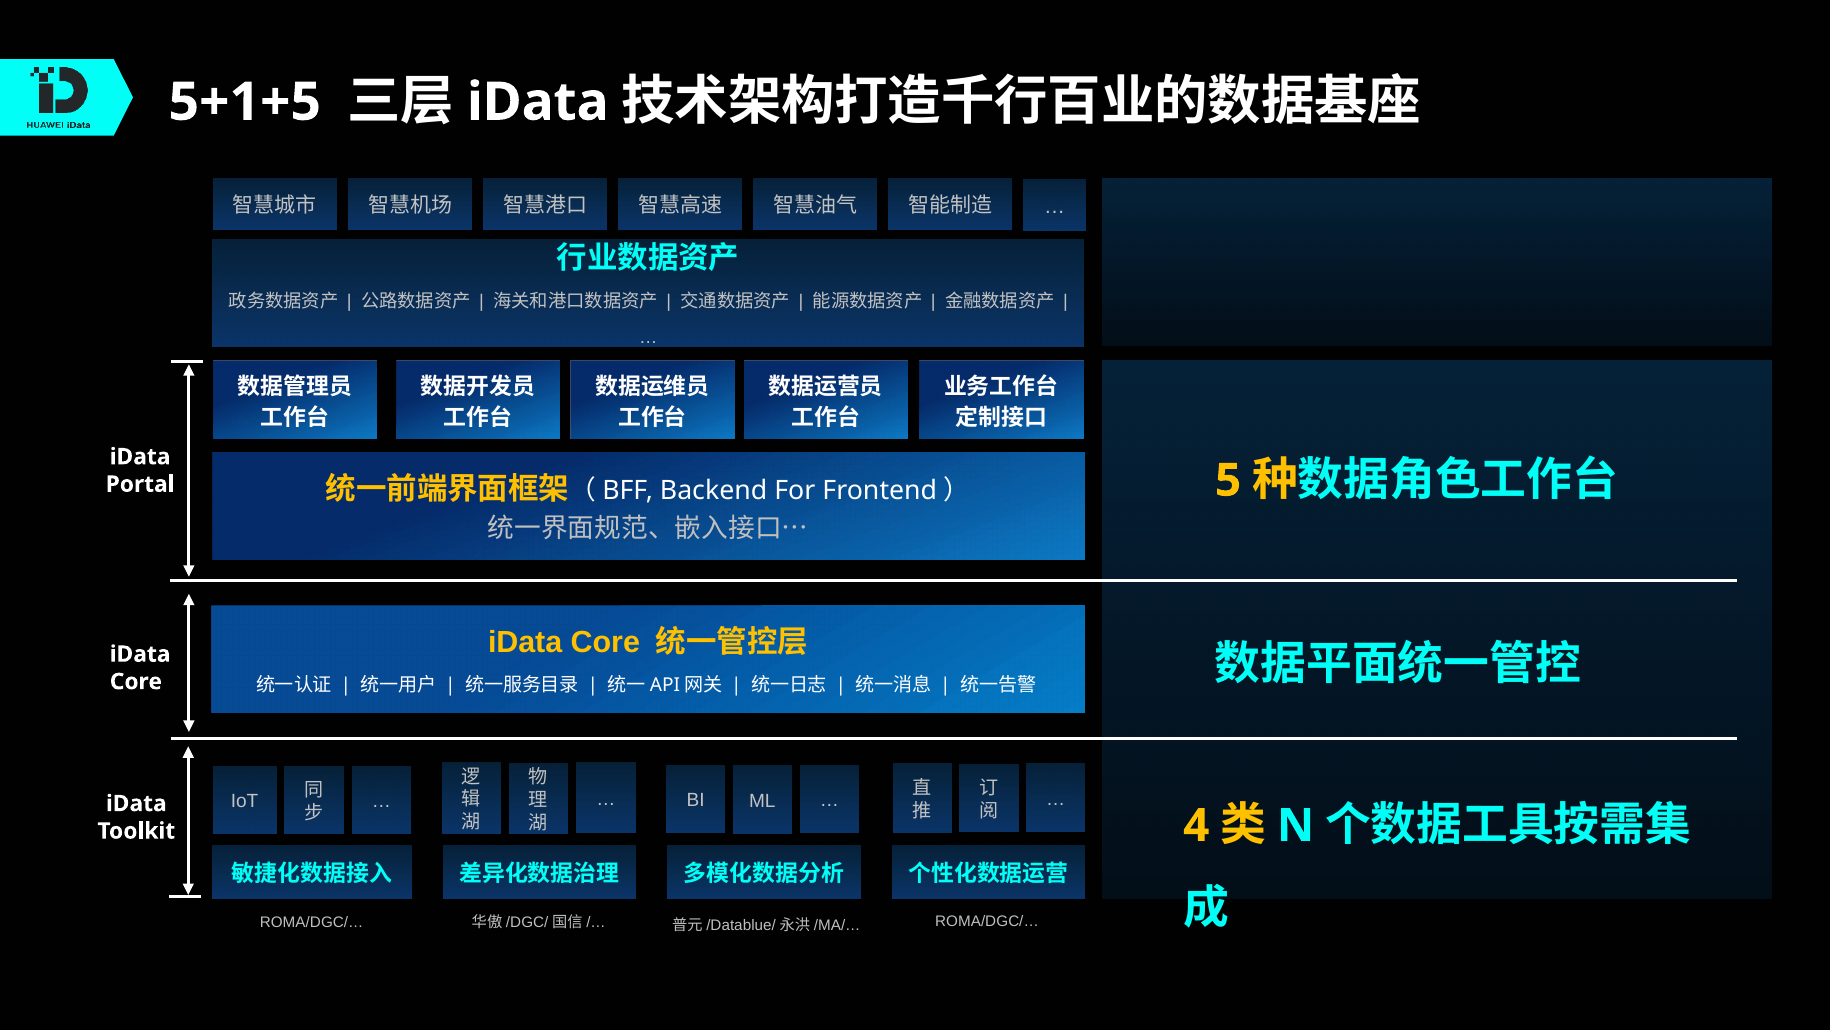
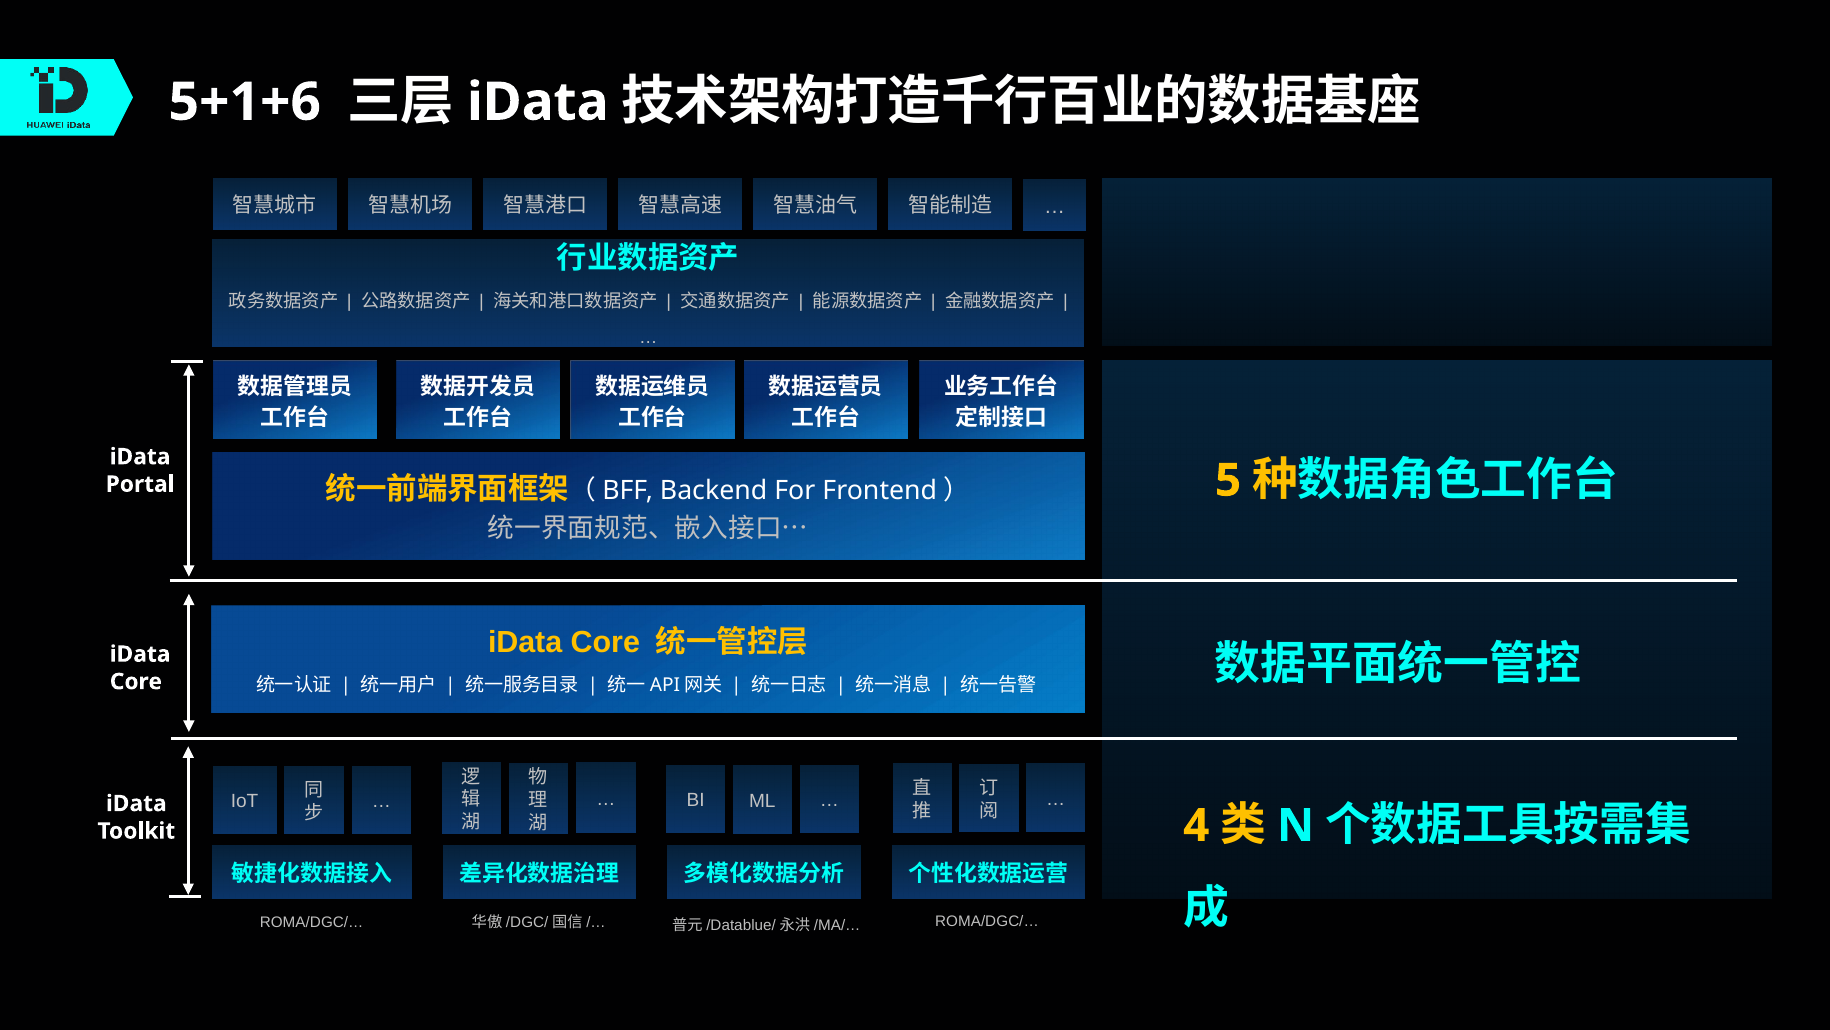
5+1+5: 5+1+5 -> 5+1+6
